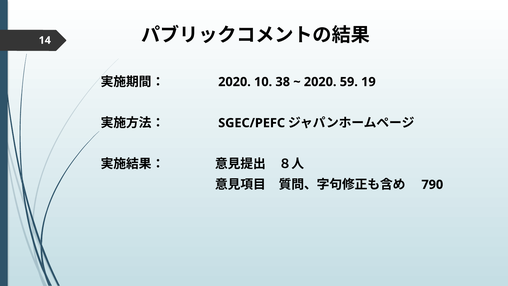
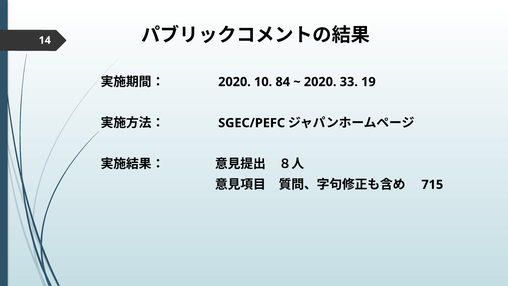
38: 38 -> 84
59: 59 -> 33
790: 790 -> 715
